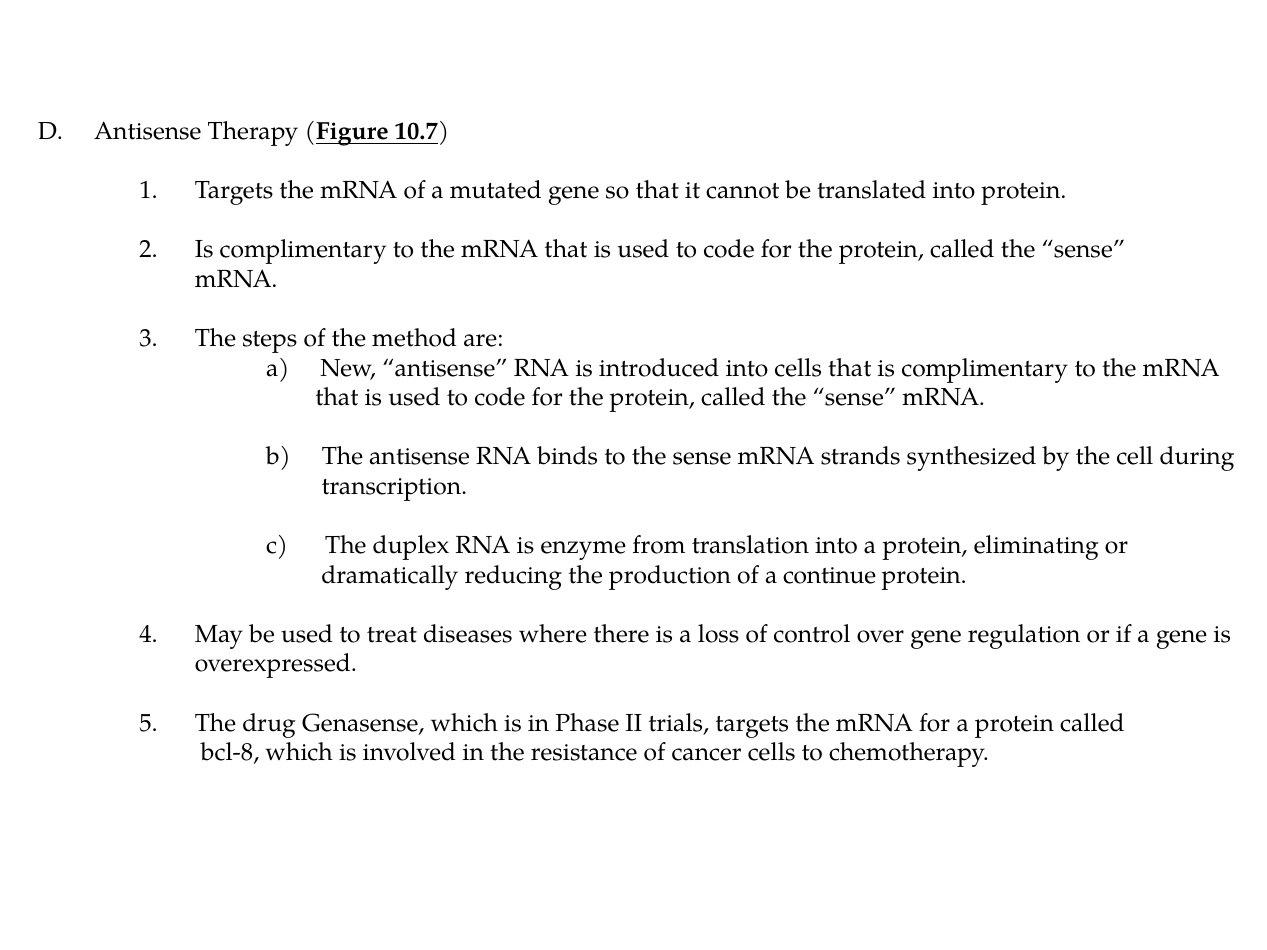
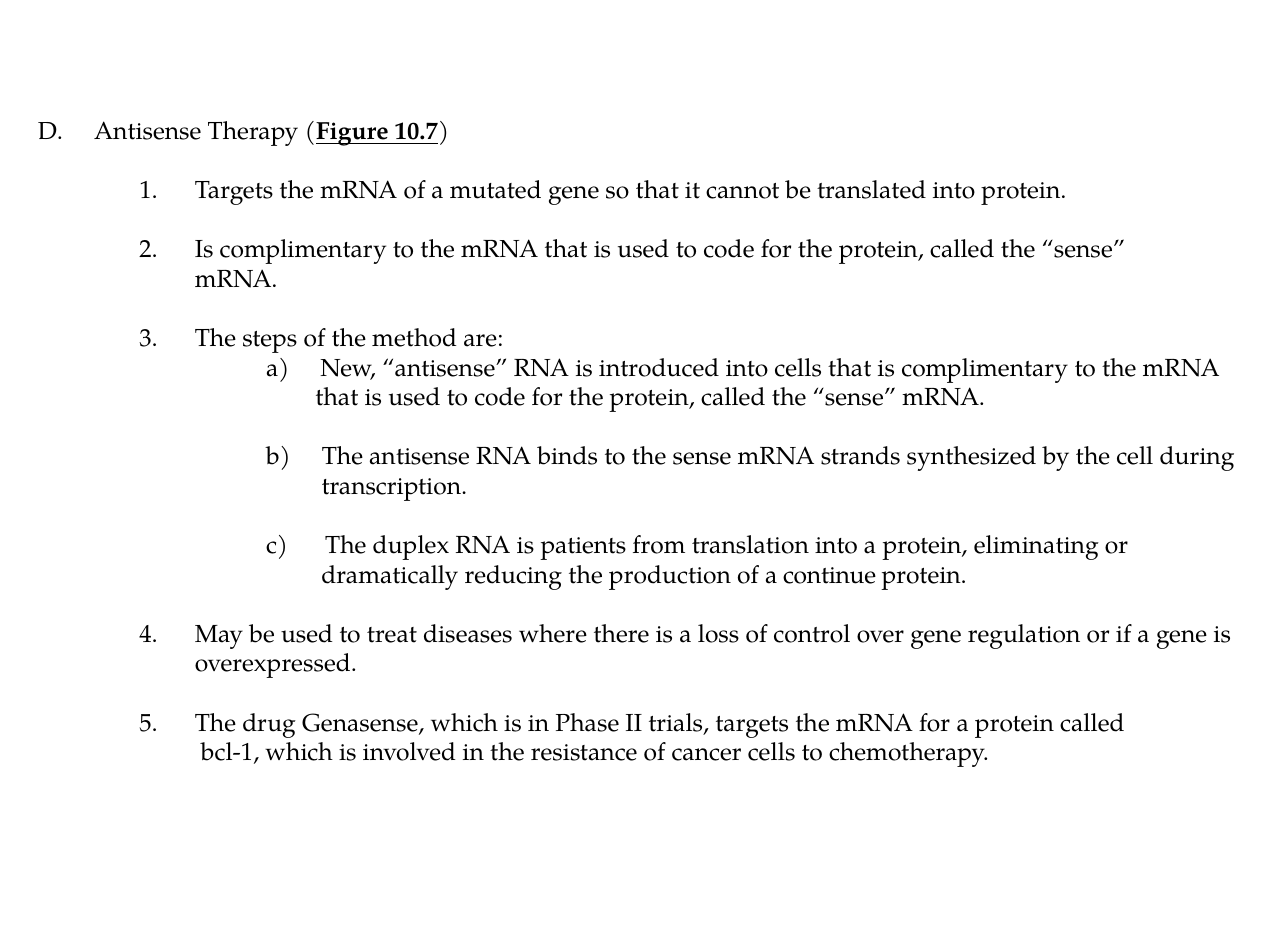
enzyme: enzyme -> patients
bcl-8: bcl-8 -> bcl-1
